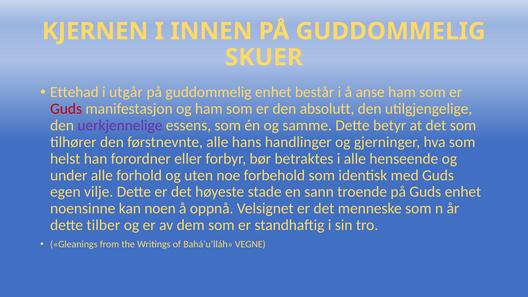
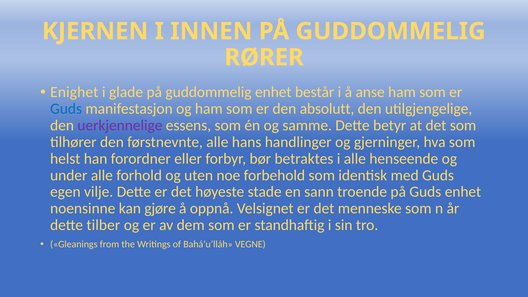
SKUER: SKUER -> RØRER
Ettehad: Ettehad -> Enighet
utgår: utgår -> glade
Guds at (66, 109) colour: red -> blue
noen: noen -> gjøre
